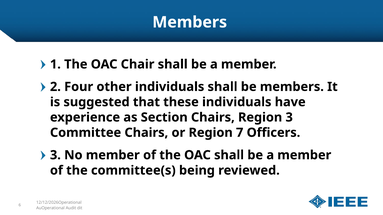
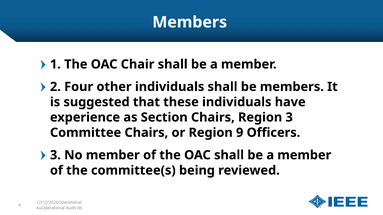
7: 7 -> 9
